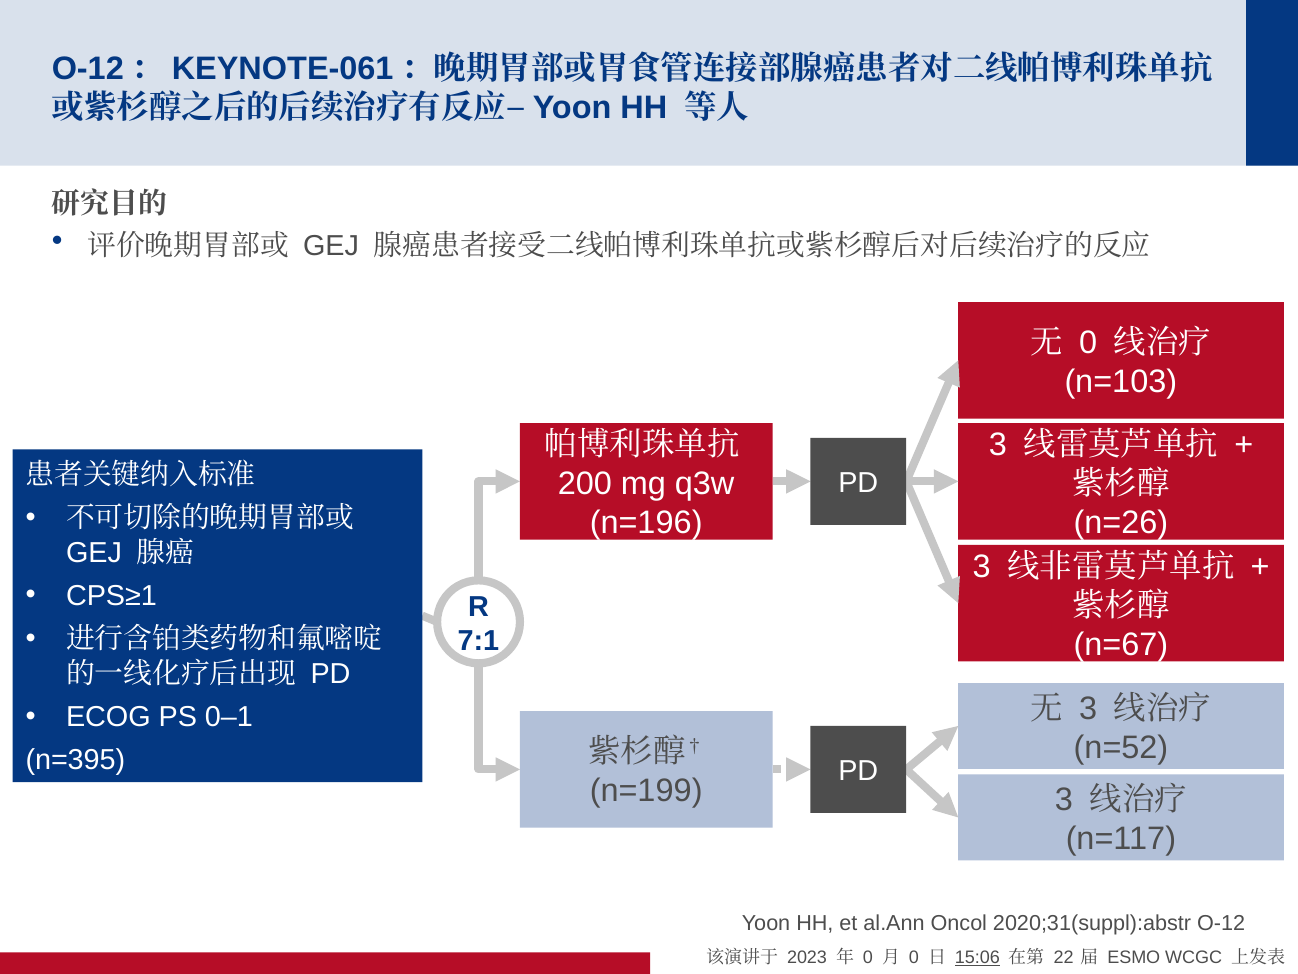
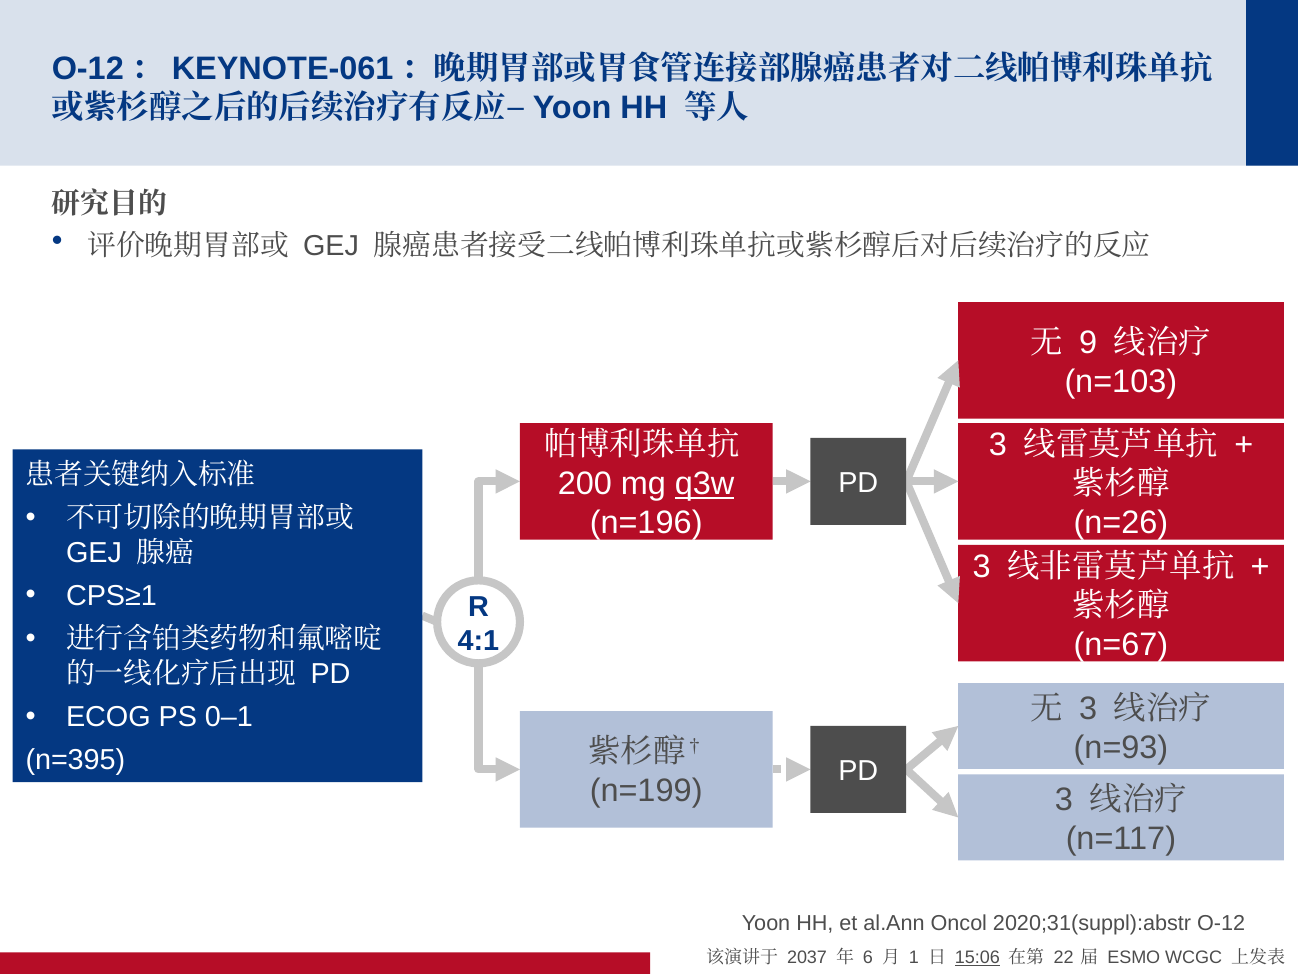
0 at (1088, 343): 0 -> 9
q3w underline: none -> present
7:1: 7:1 -> 4:1
n=52: n=52 -> n=93
2023: 2023 -> 2037
0 at (868, 957): 0 -> 6
0 at (914, 957): 0 -> 1
